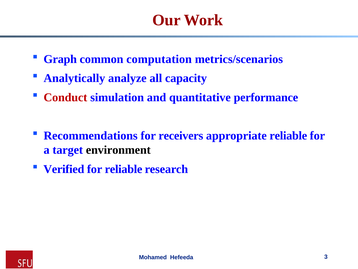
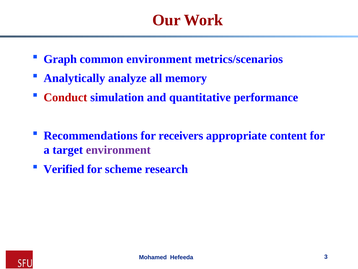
common computation: computation -> environment
capacity: capacity -> memory
appropriate reliable: reliable -> content
environment at (118, 150) colour: black -> purple
for reliable: reliable -> scheme
